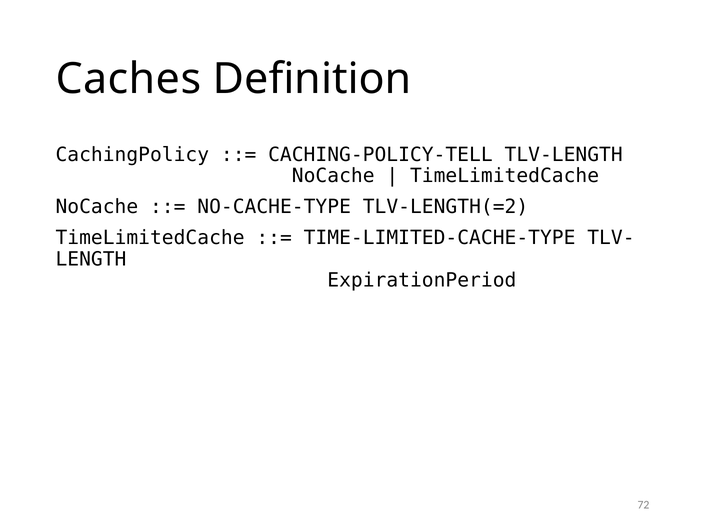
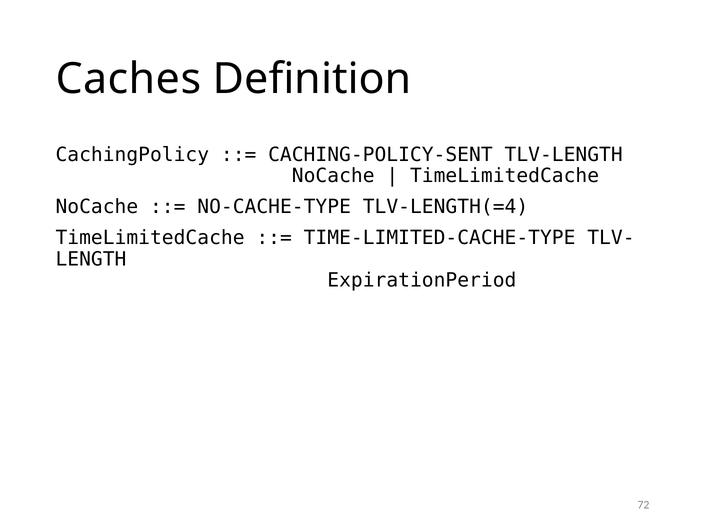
CACHING-POLICY-TELL: CACHING-POLICY-TELL -> CACHING-POLICY-SENT
TLV-LENGTH(=2: TLV-LENGTH(=2 -> TLV-LENGTH(=4
